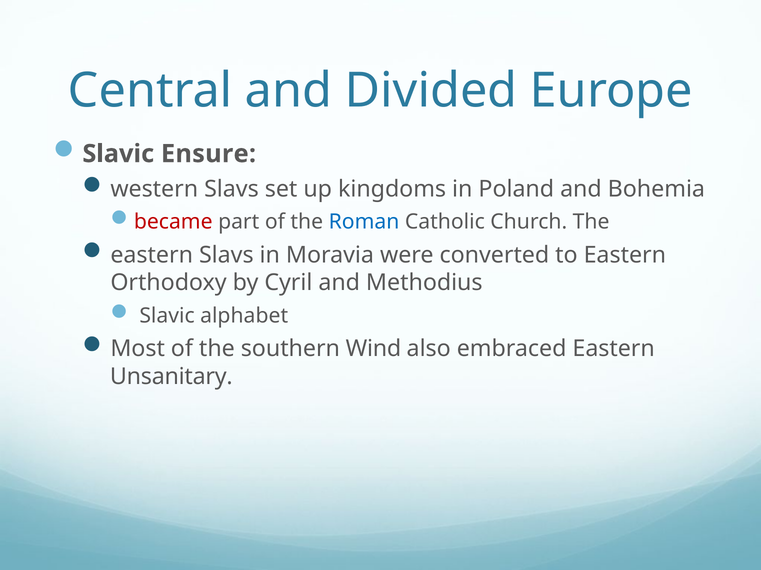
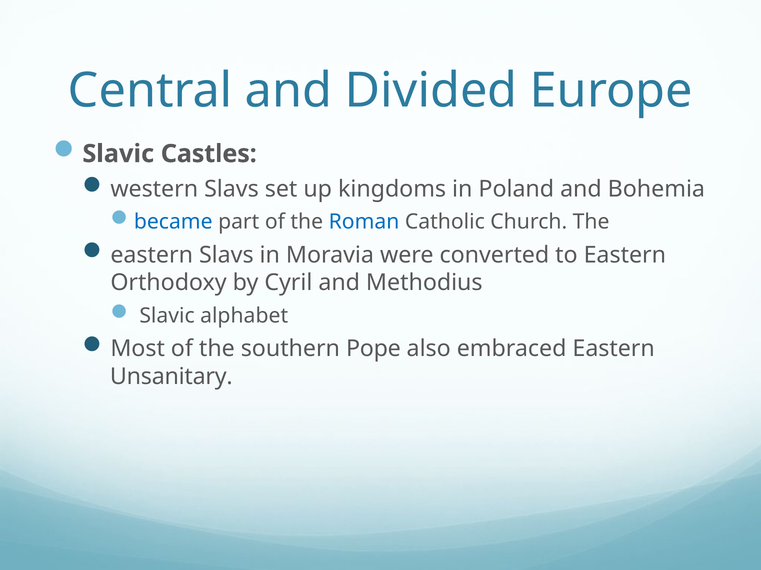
Ensure: Ensure -> Castles
became colour: red -> blue
Wind: Wind -> Pope
